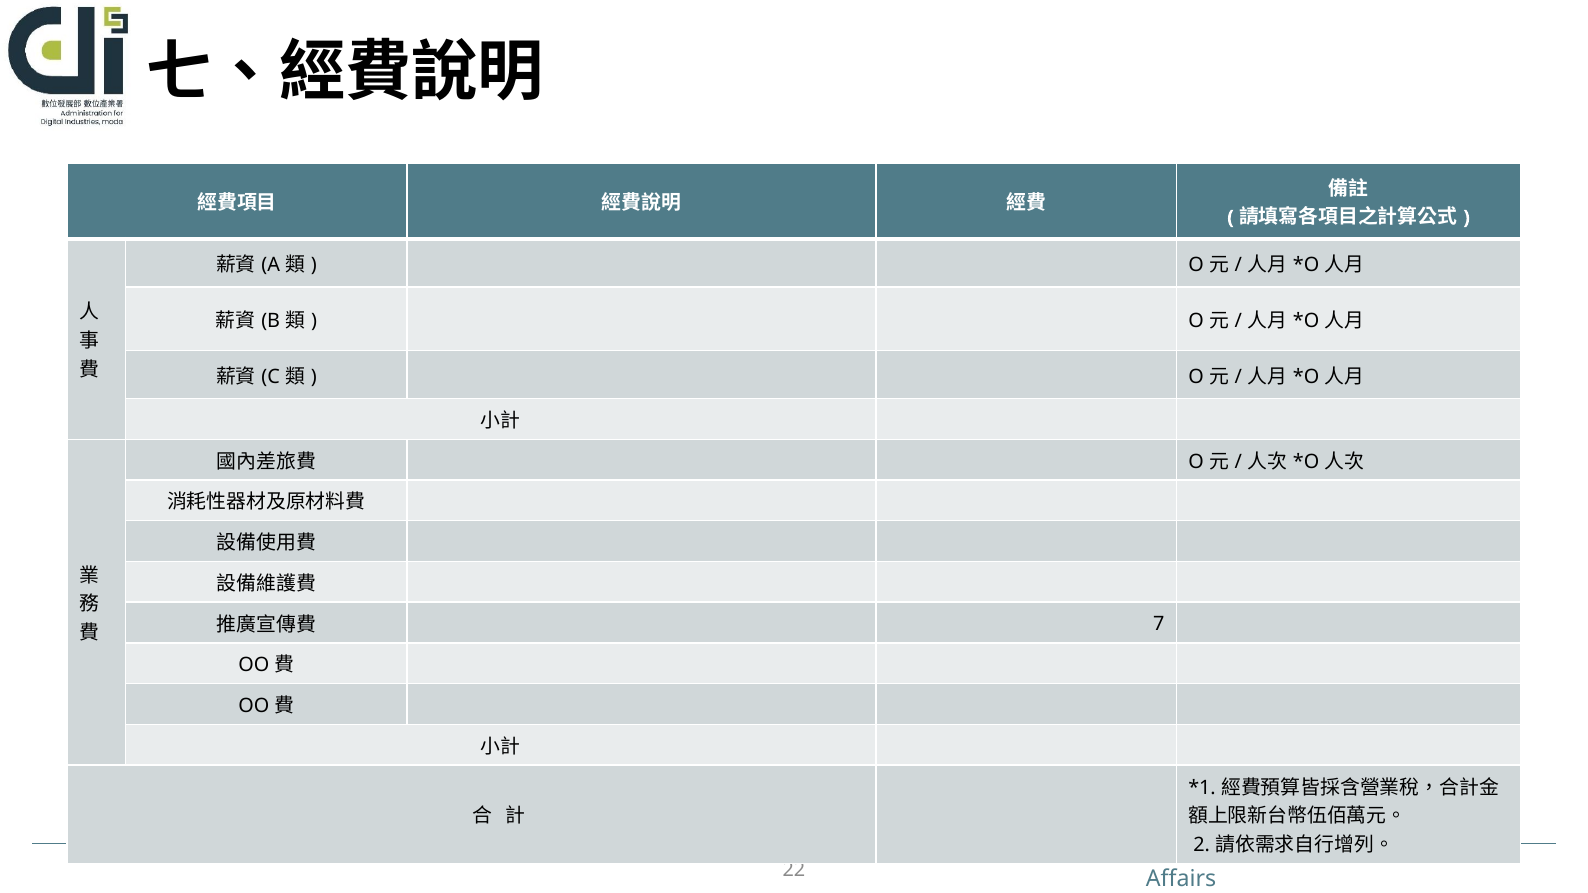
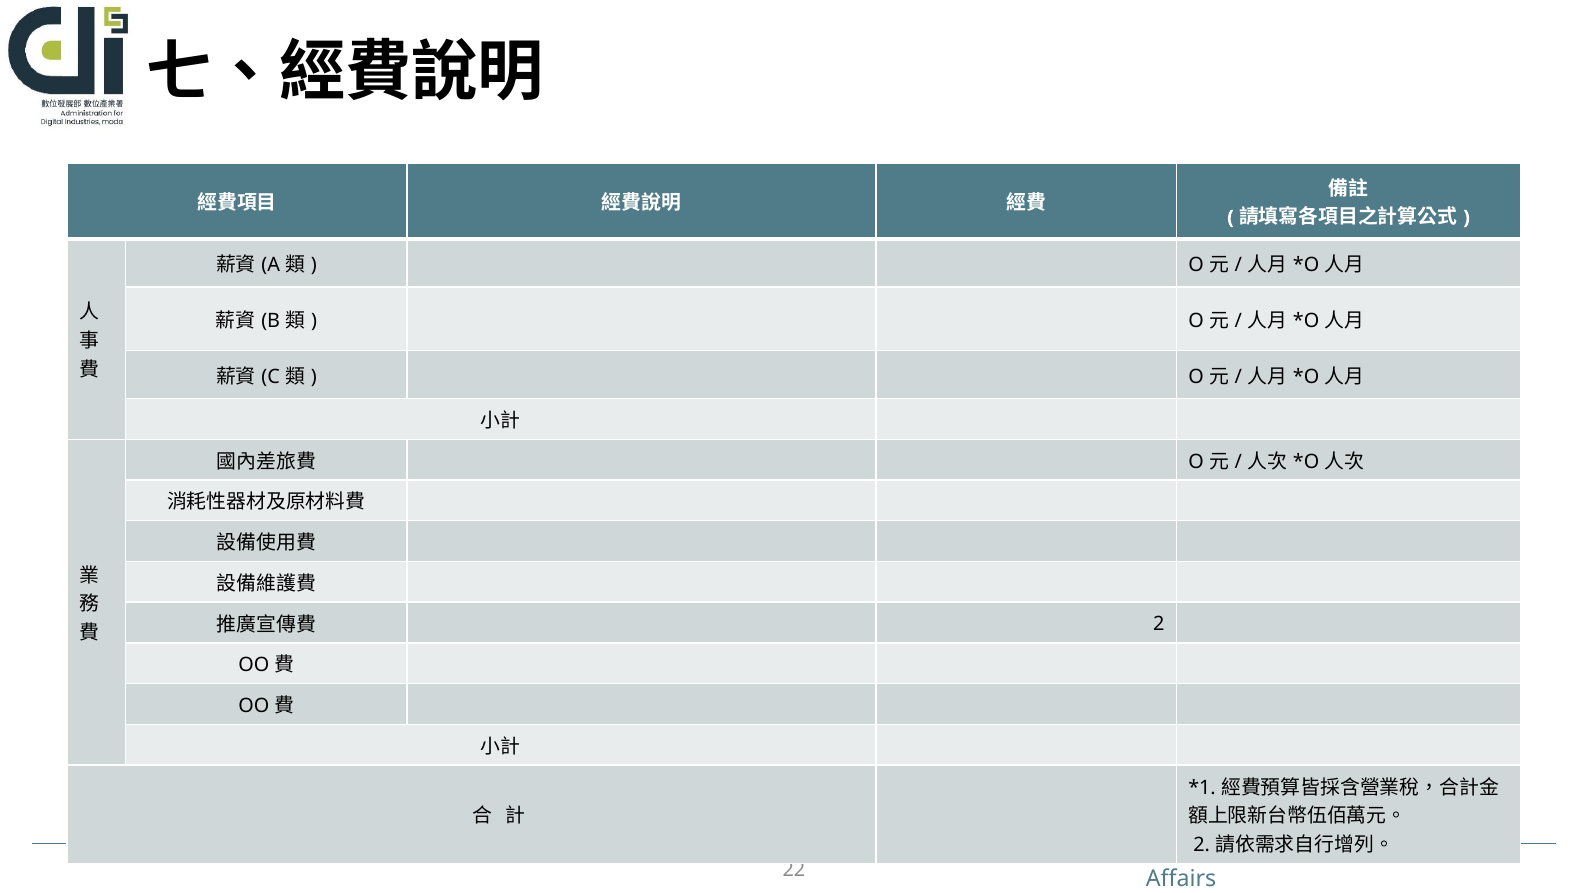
7 at (1159, 624): 7 -> 2
